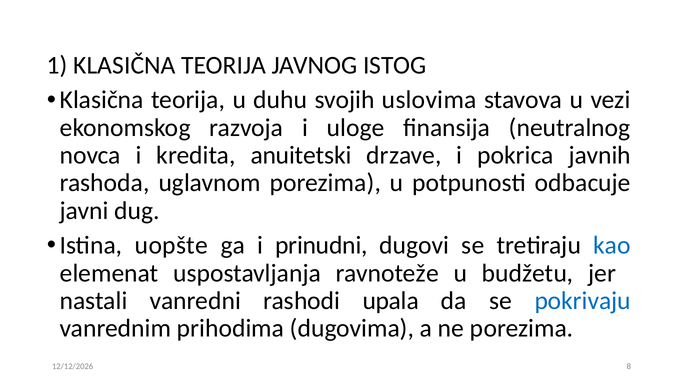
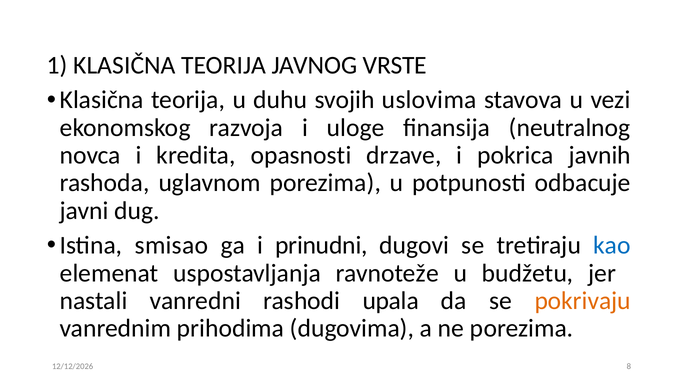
ISTOG: ISTOG -> VRSTE
anuitetski: anuitetski -> opasnosti
uopšte: uopšte -> smisao
pokrivaju colour: blue -> orange
